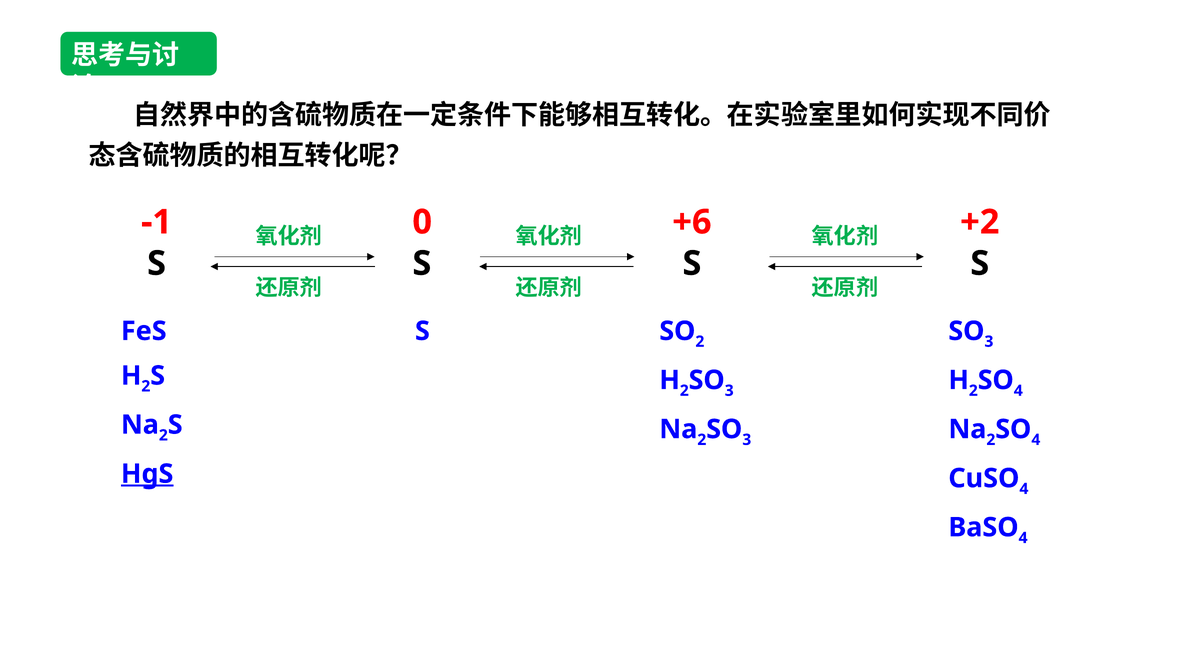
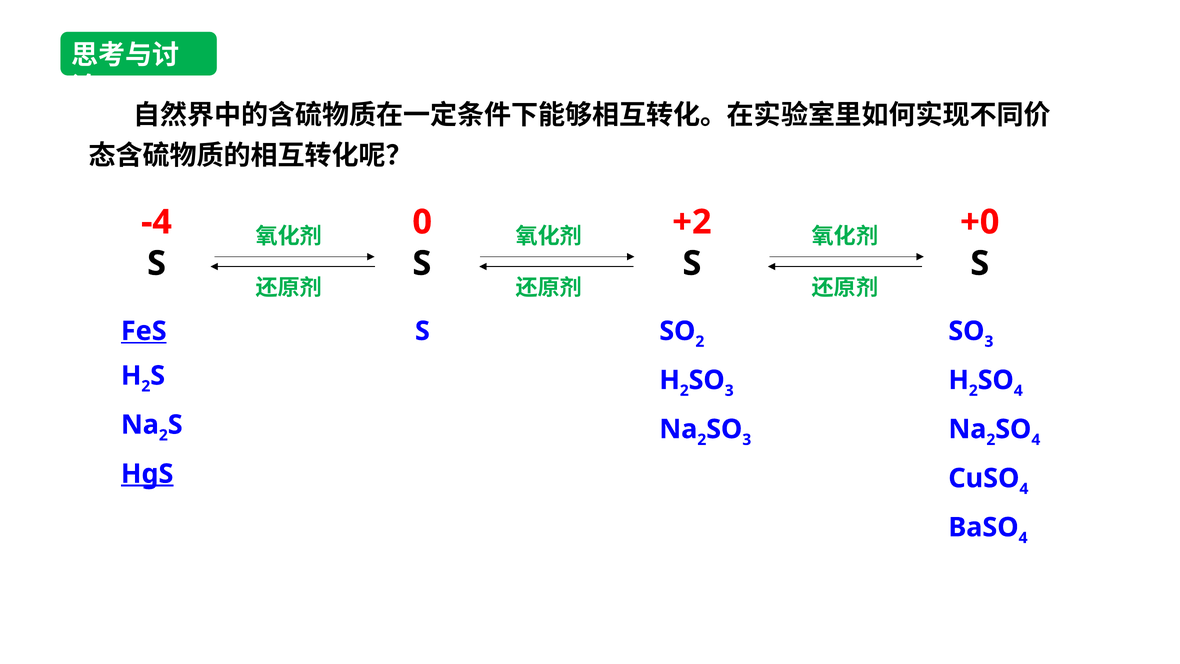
-1: -1 -> -4
+6: +6 -> +2
+2: +2 -> +0
FeS underline: none -> present
